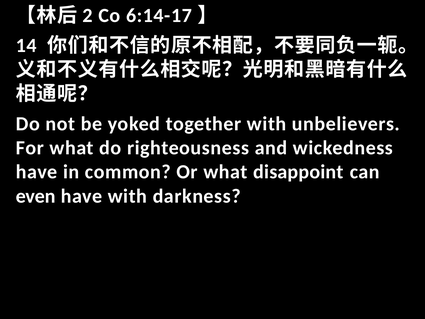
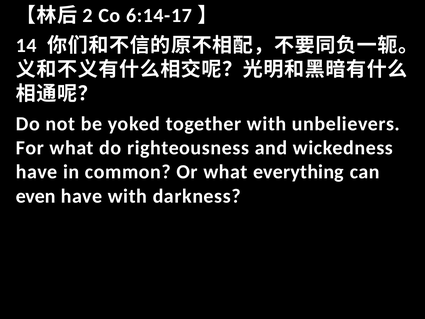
disappoint: disappoint -> everything
